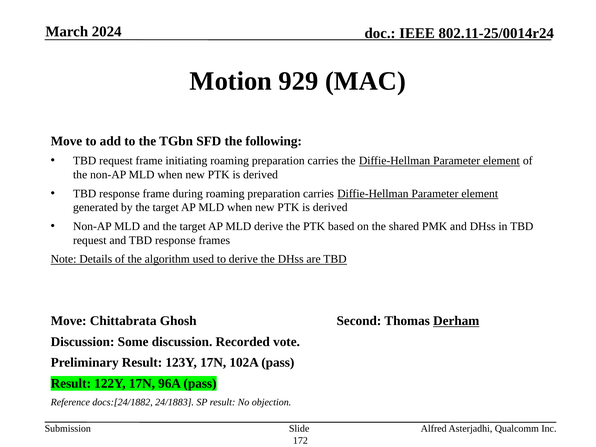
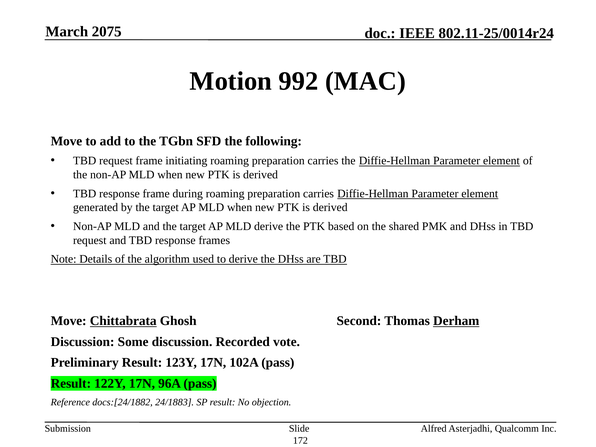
2024: 2024 -> 2075
929: 929 -> 992
Chittabrata underline: none -> present
